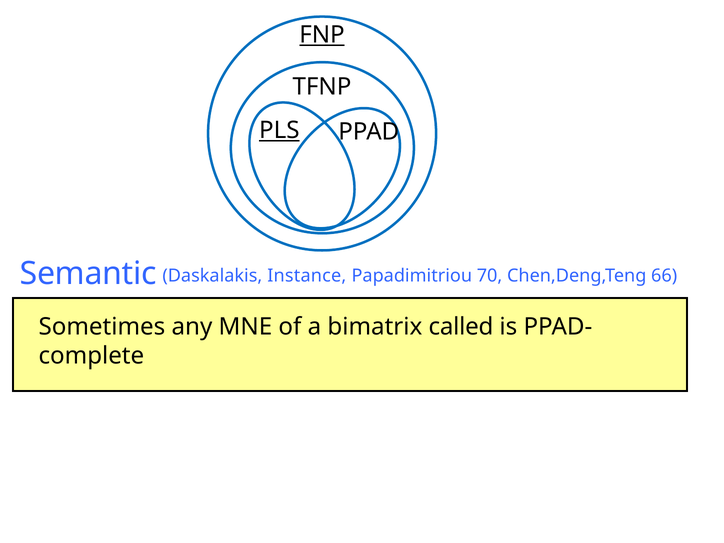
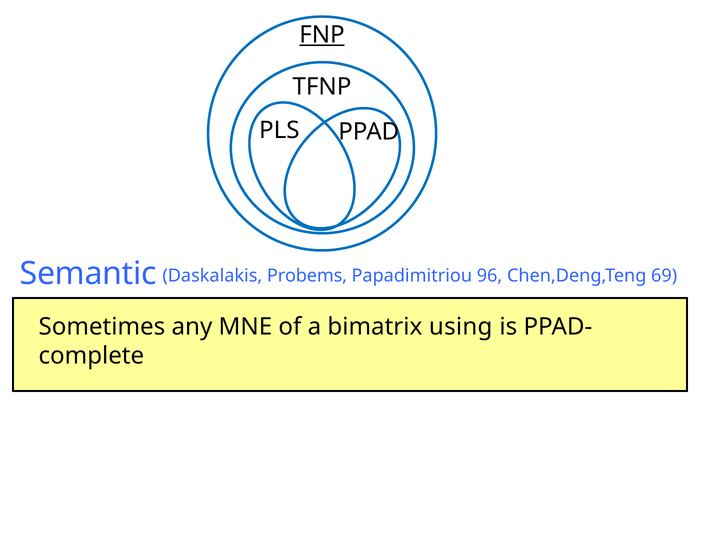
PLS underline: present -> none
Instance: Instance -> Probems
70: 70 -> 96
66: 66 -> 69
called: called -> using
